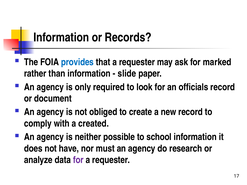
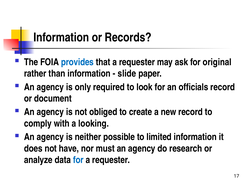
marked: marked -> original
created: created -> looking
school: school -> limited
for at (78, 160) colour: purple -> blue
